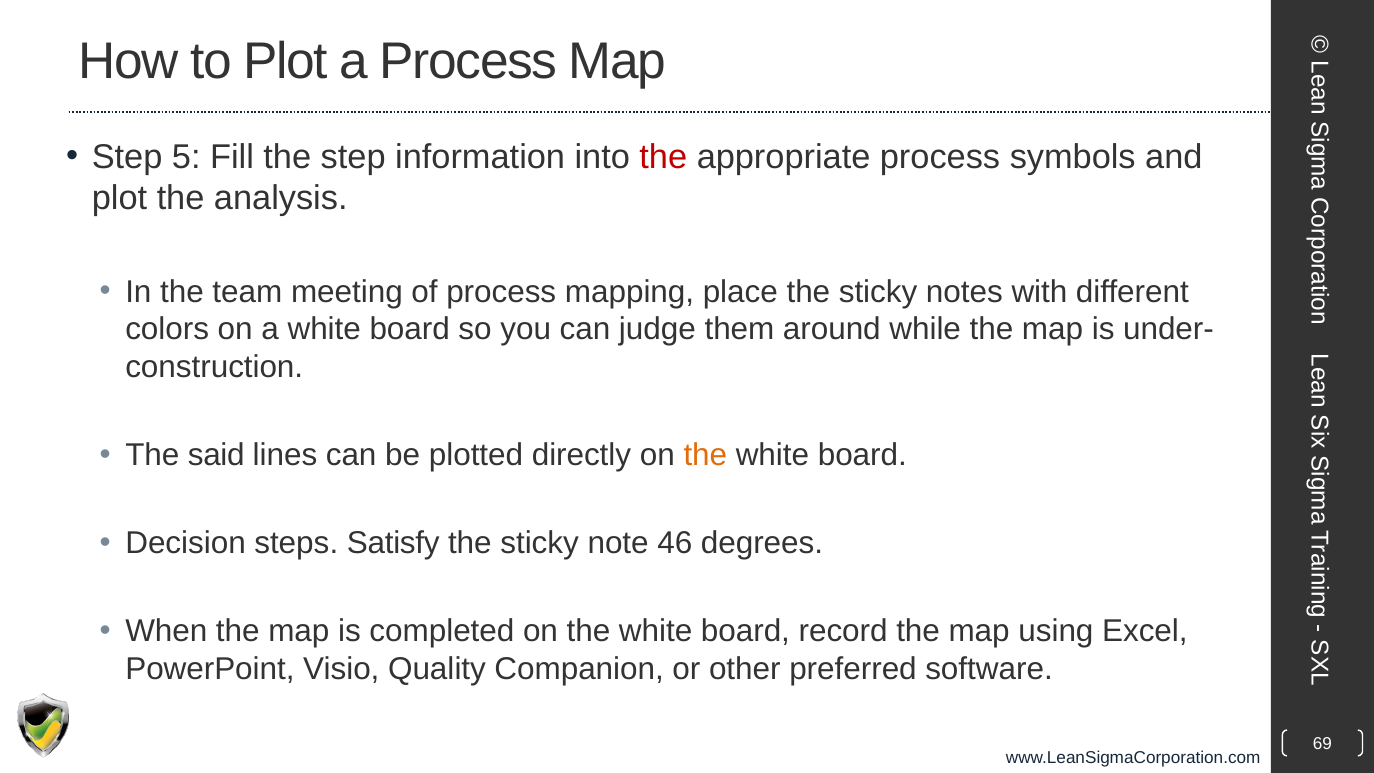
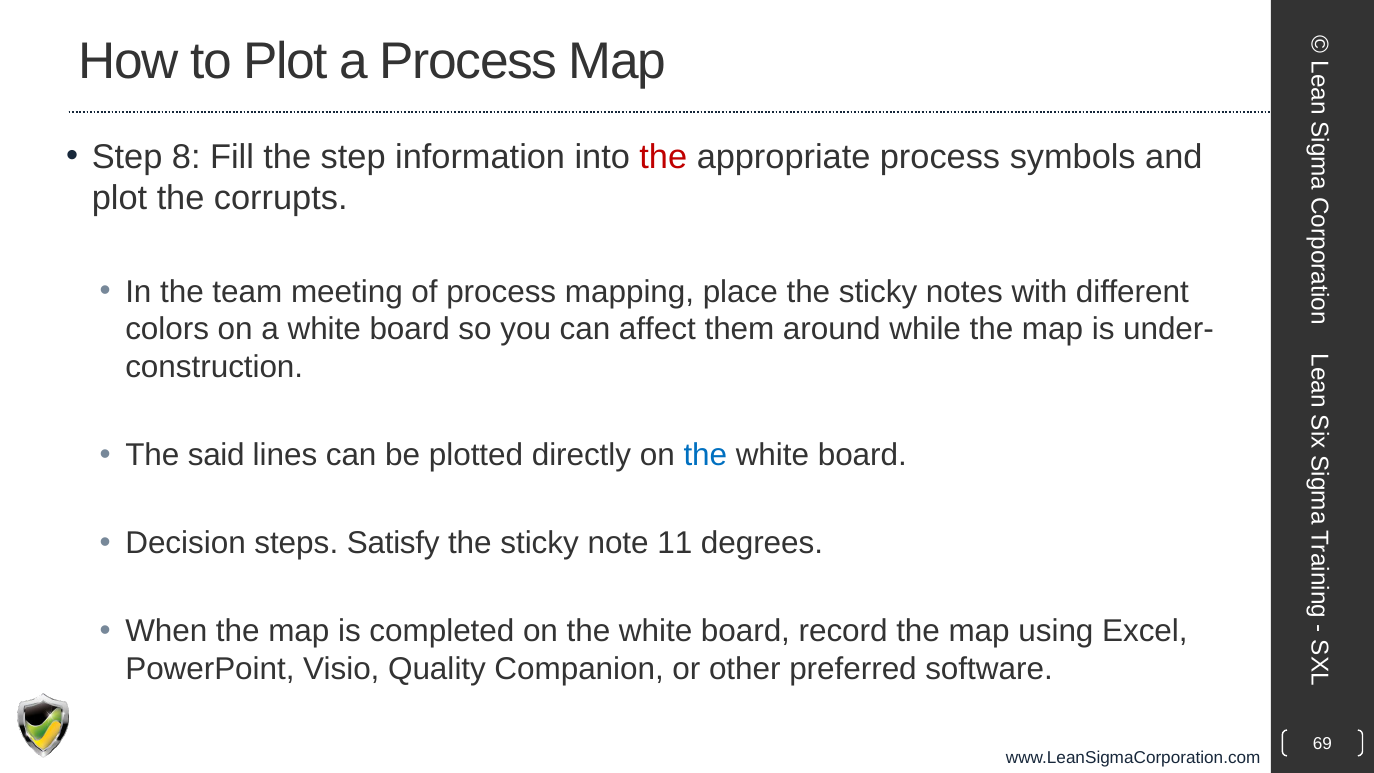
5: 5 -> 8
analysis: analysis -> corrupts
judge: judge -> affect
the at (705, 455) colour: orange -> blue
46: 46 -> 11
